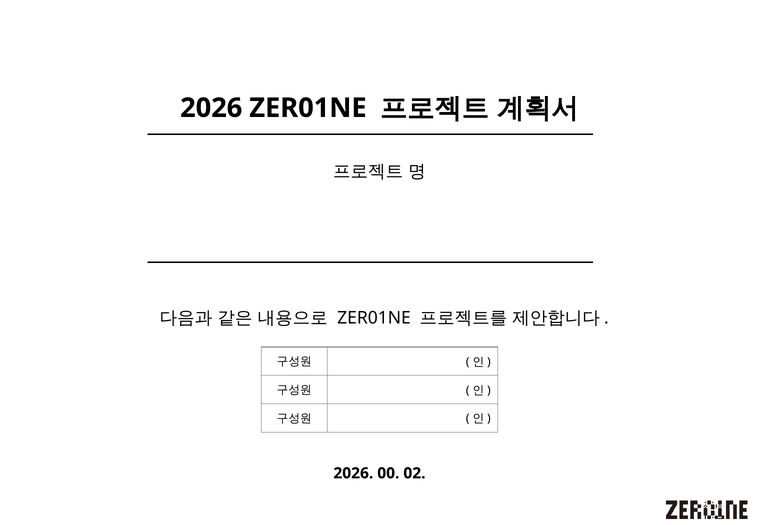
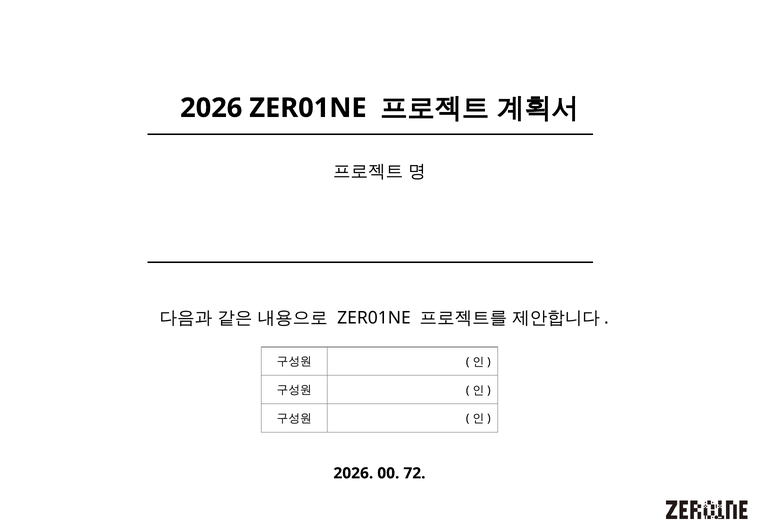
02: 02 -> 72
